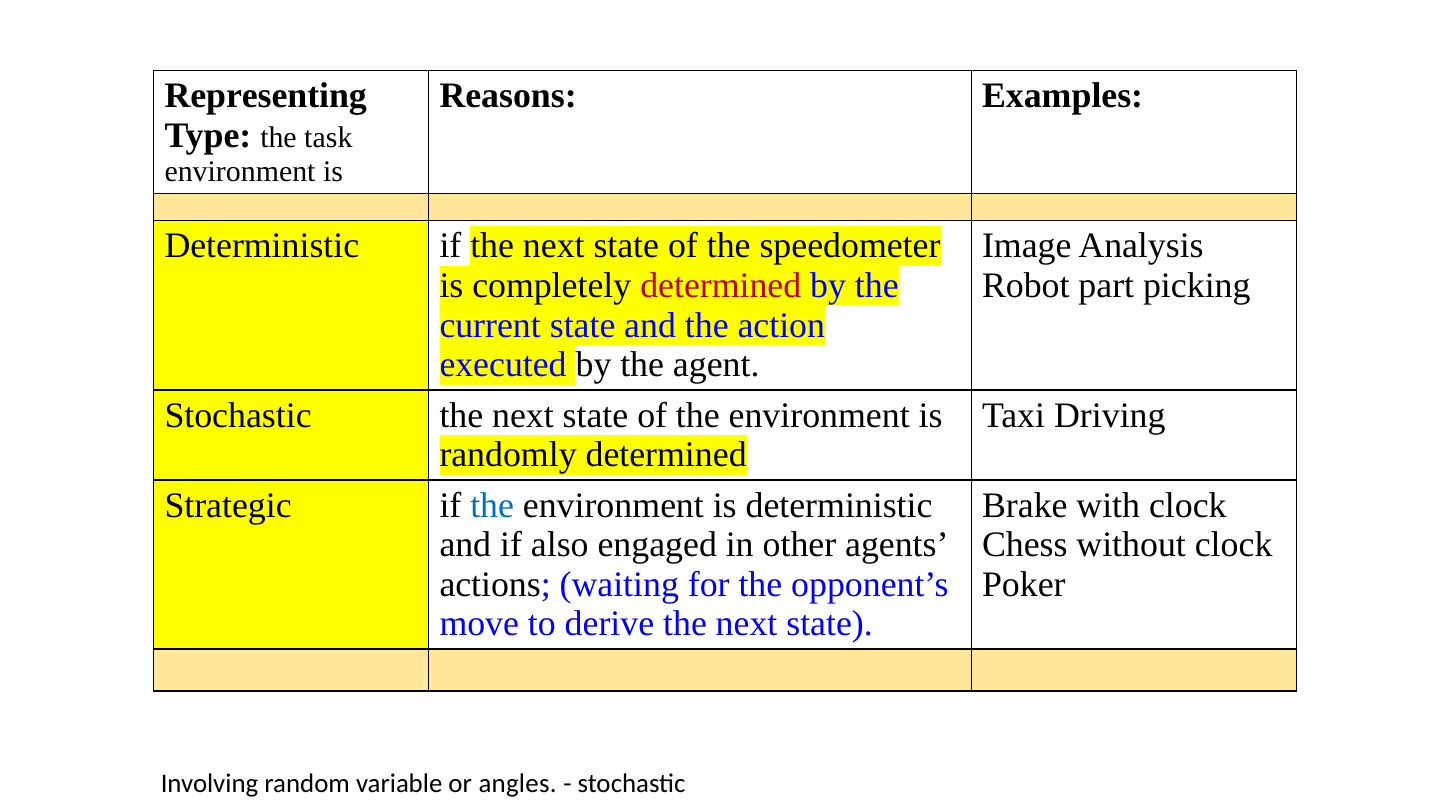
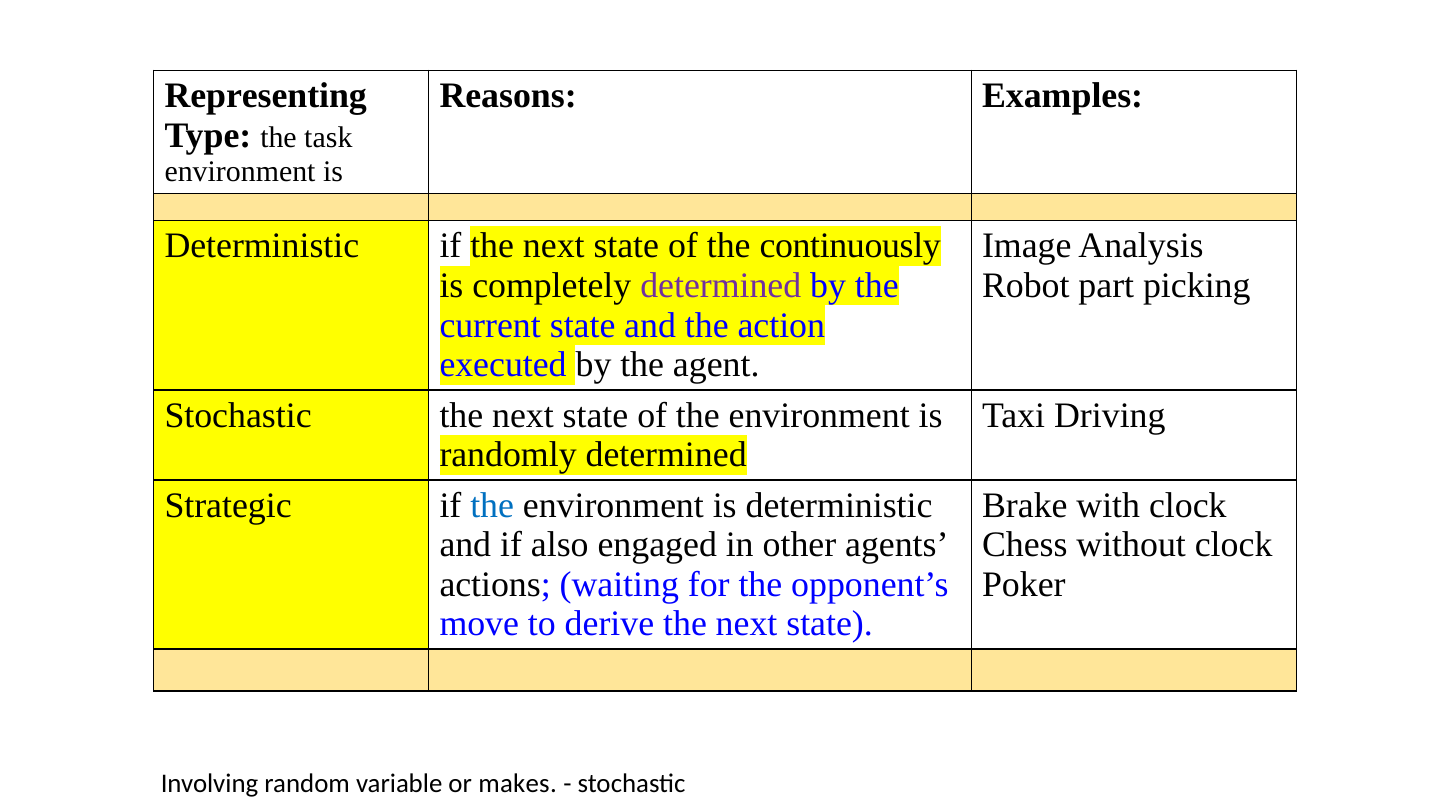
speedometer: speedometer -> continuously
determined at (721, 286) colour: red -> purple
angles: angles -> makes
